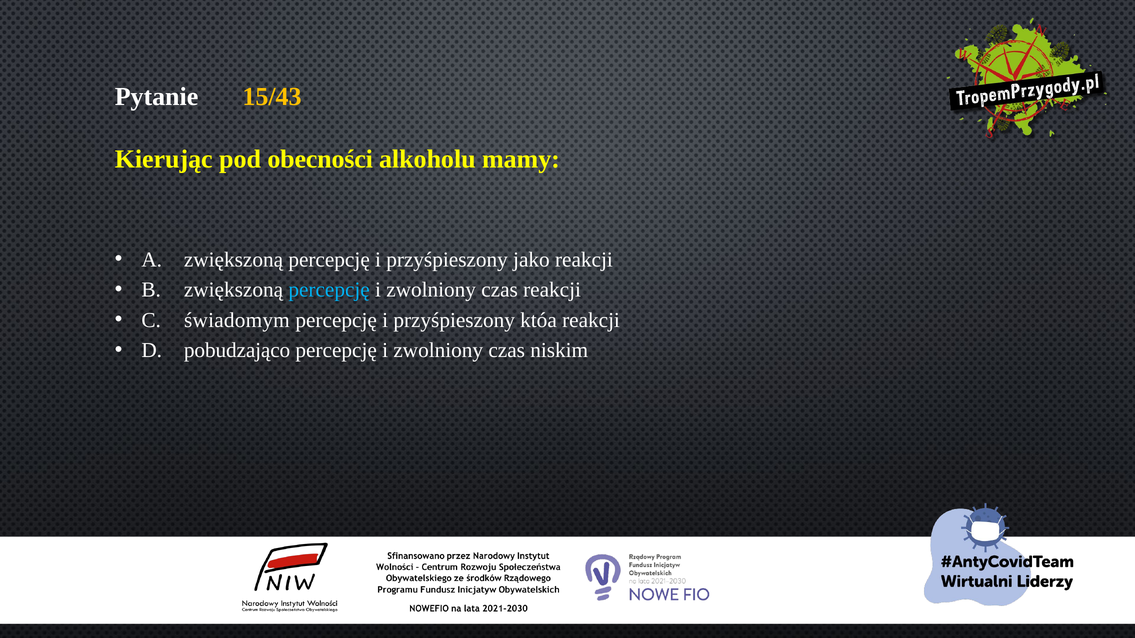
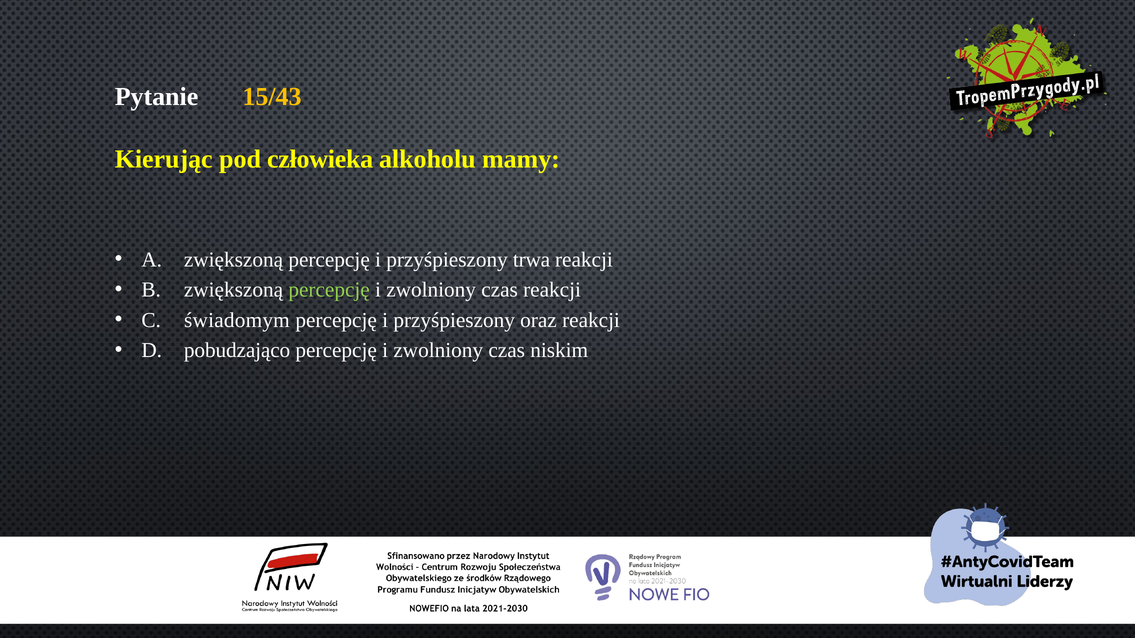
obecności: obecności -> człowieka
jako: jako -> trwa
percepcję at (329, 290) colour: light blue -> light green
któa: któa -> oraz
